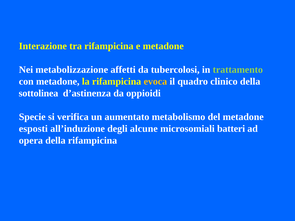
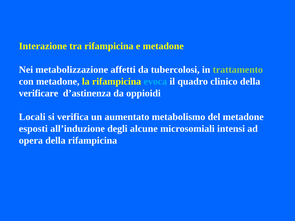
evoca colour: yellow -> light blue
sottolinea: sottolinea -> verificare
Specie: Specie -> Locali
batteri: batteri -> intensi
